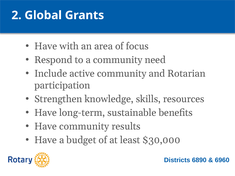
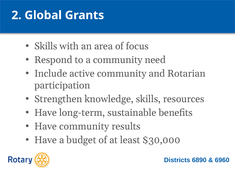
Have at (46, 46): Have -> Skills
